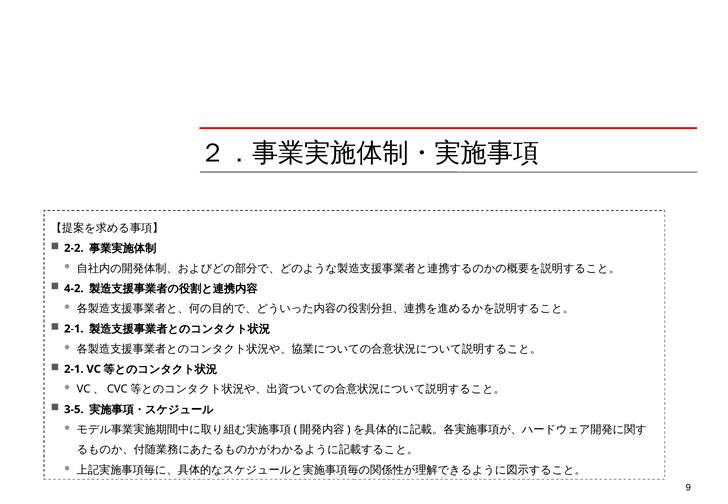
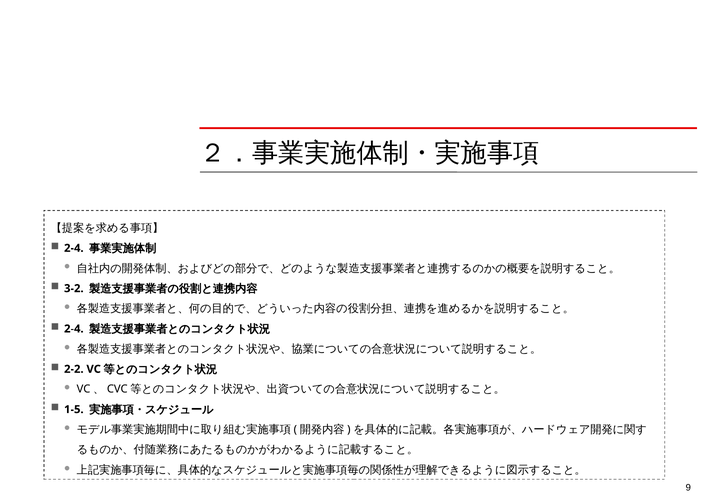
2-2 at (74, 248): 2-2 -> 2-4
4-2: 4-2 -> 3-2
2-1 at (74, 329): 2-1 -> 2-4
2-1 at (74, 369): 2-1 -> 2-2
3-5: 3-5 -> 1-5
